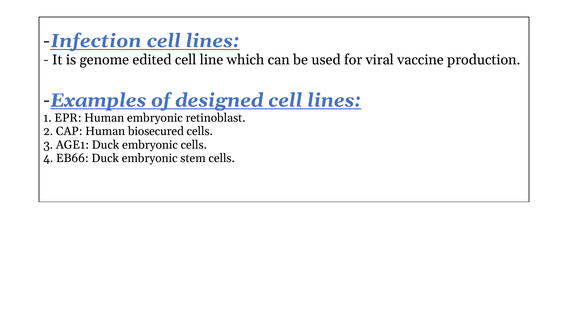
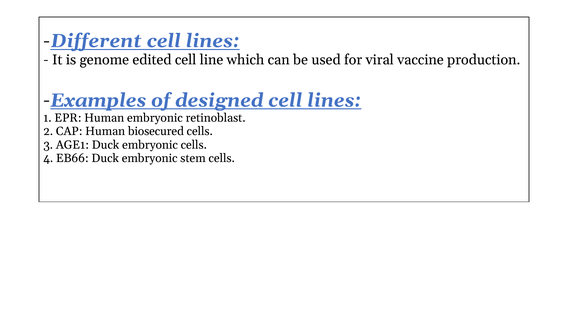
Infection: Infection -> Different
